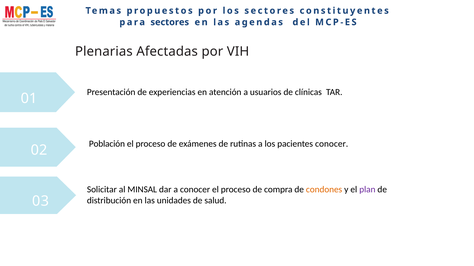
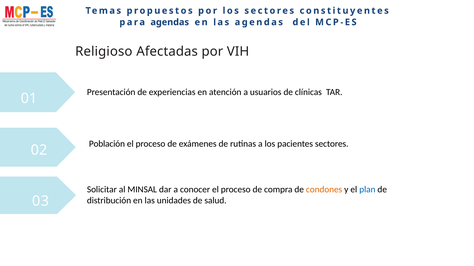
para sectores: sectores -> agendas
Plenarias: Plenarias -> Religioso
pacientes conocer: conocer -> sectores
plan colour: purple -> blue
